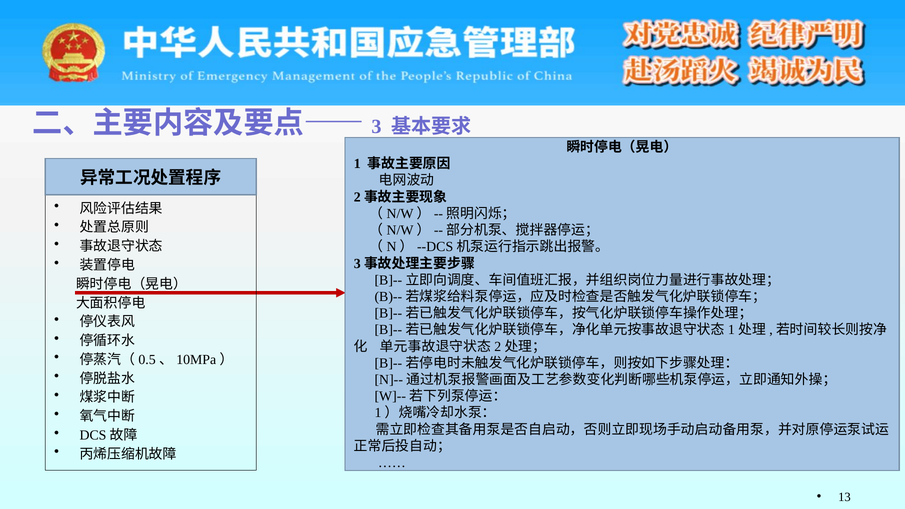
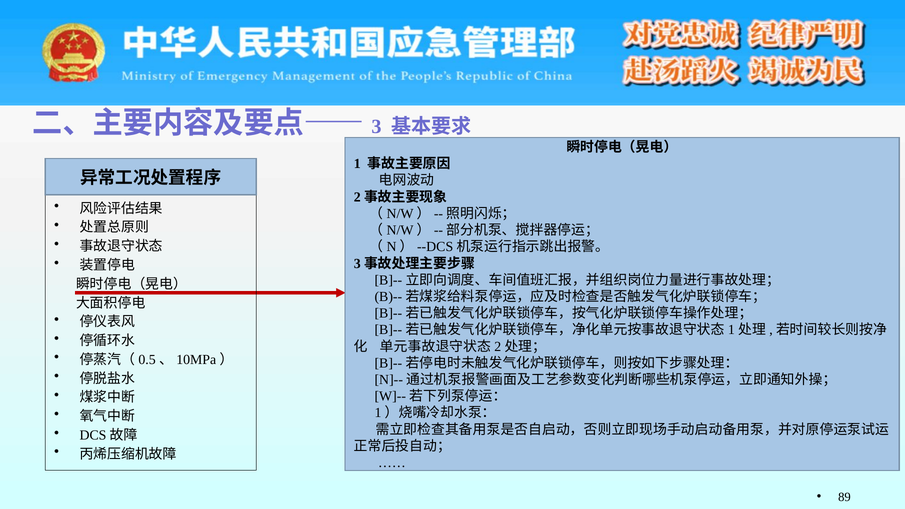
13: 13 -> 89
